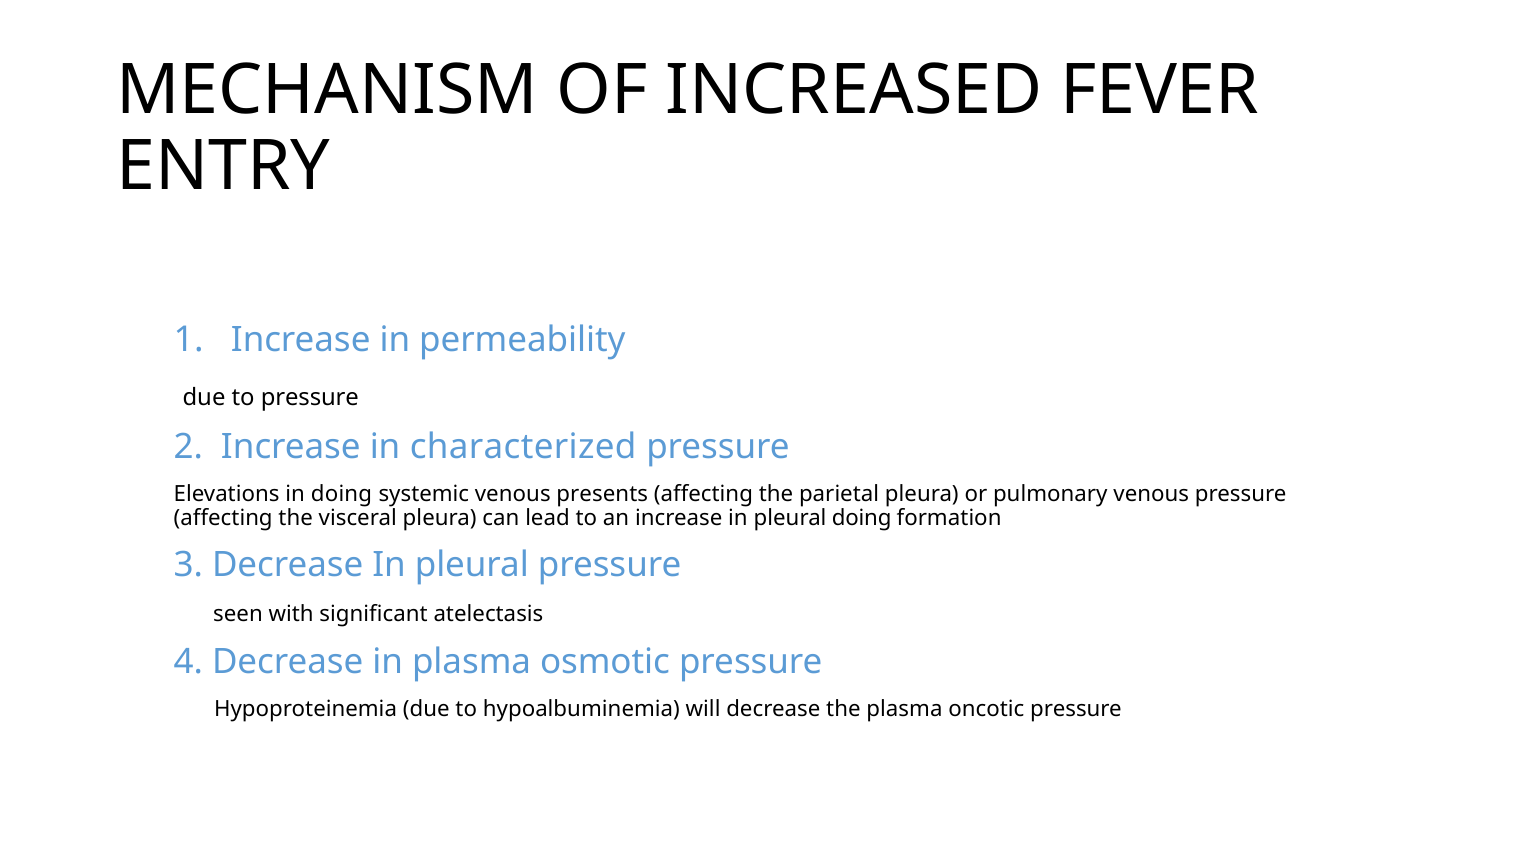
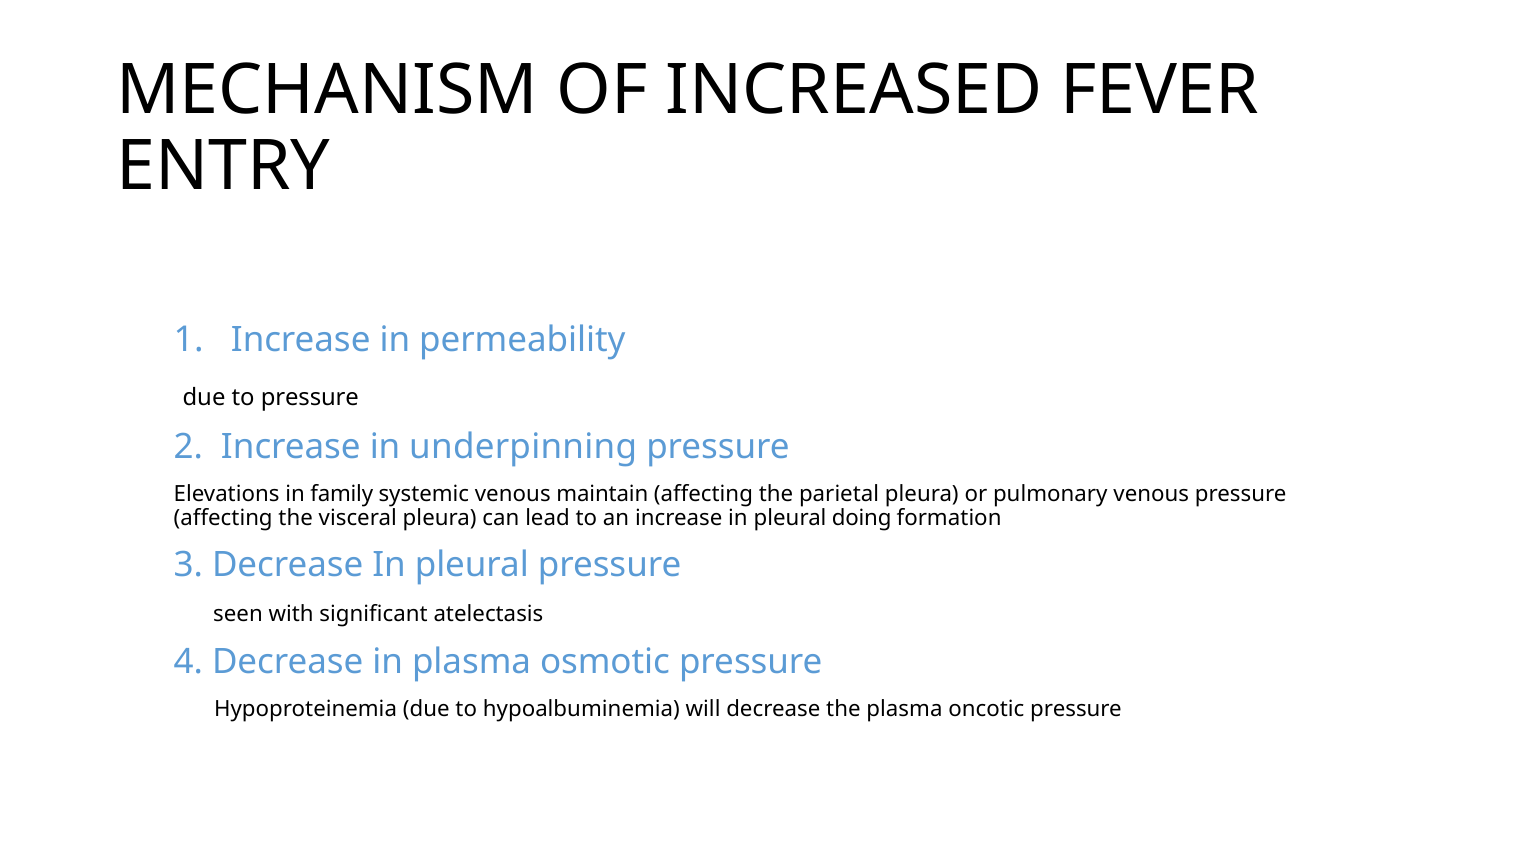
characterized: characterized -> underpinning
in doing: doing -> family
presents: presents -> maintain
